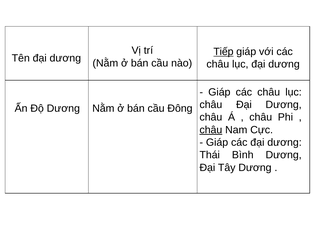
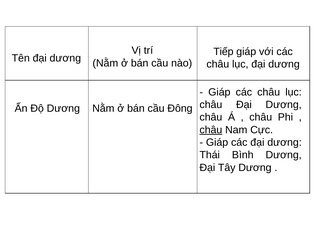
Tiếp underline: present -> none
